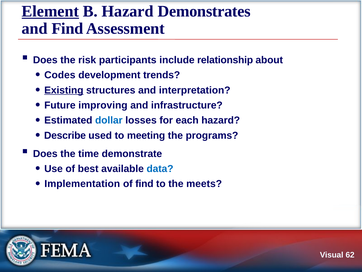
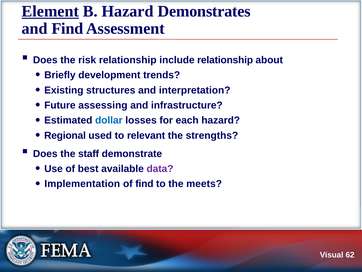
risk participants: participants -> relationship
Codes: Codes -> Briefly
Existing underline: present -> none
improving: improving -> assessing
Describe: Describe -> Regional
meeting: meeting -> relevant
programs: programs -> strengths
time: time -> staff
data colour: blue -> purple
